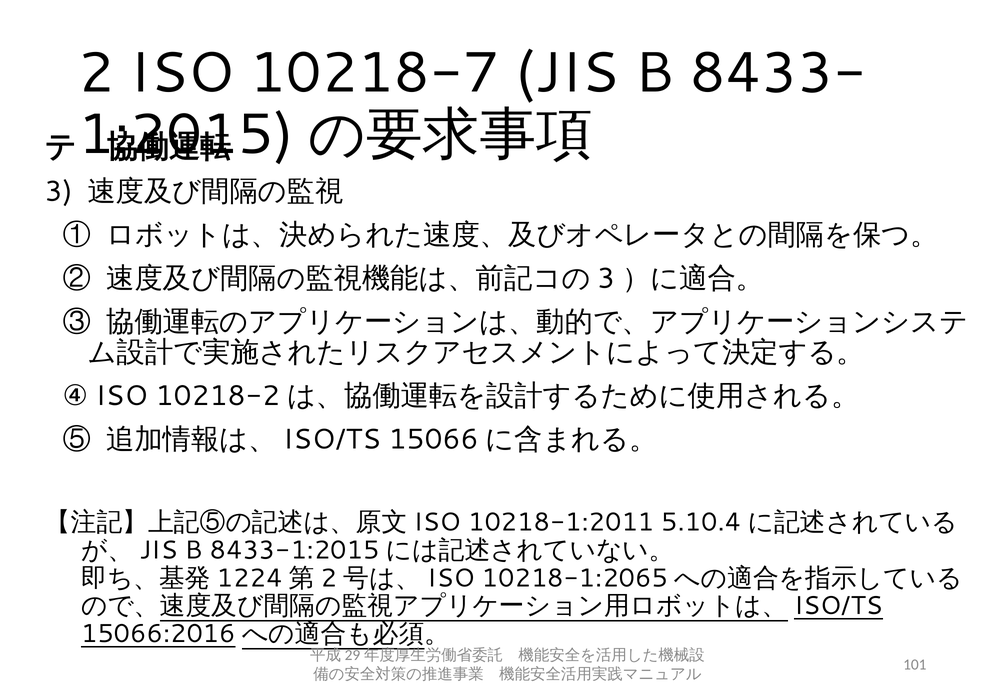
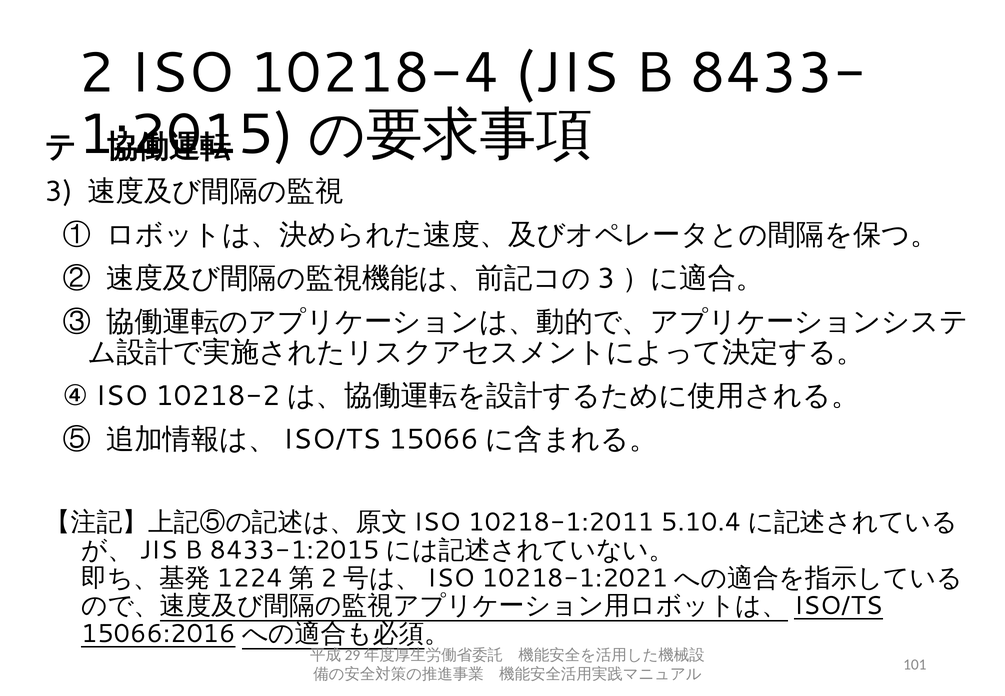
10218-7: 10218-7 -> 10218-4
10218-1:2065: 10218-1:2065 -> 10218-1:2021
